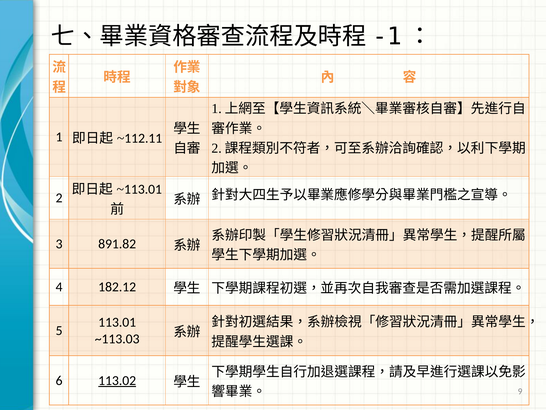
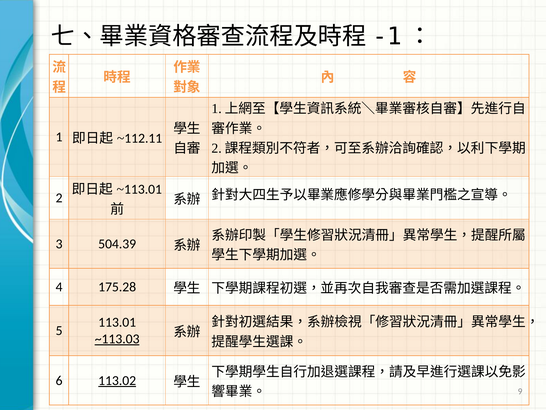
891.82: 891.82 -> 504.39
182.12: 182.12 -> 175.28
~113.03 underline: none -> present
